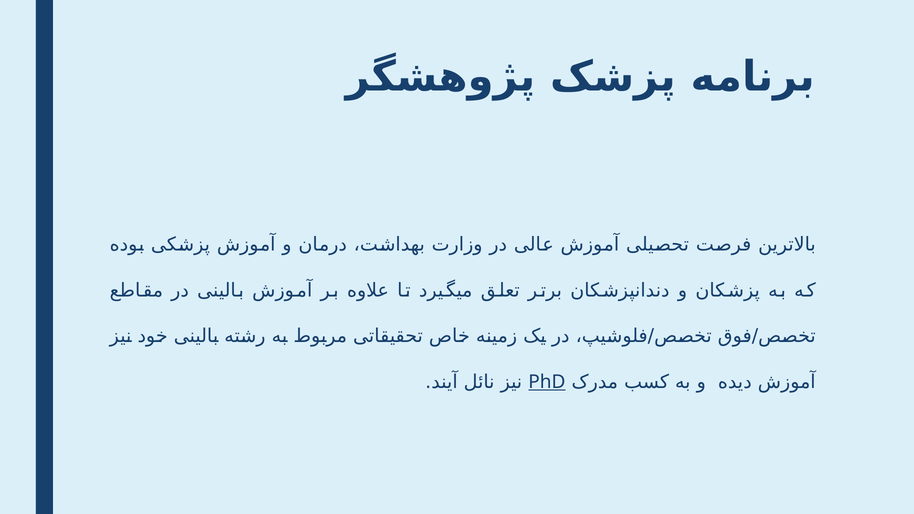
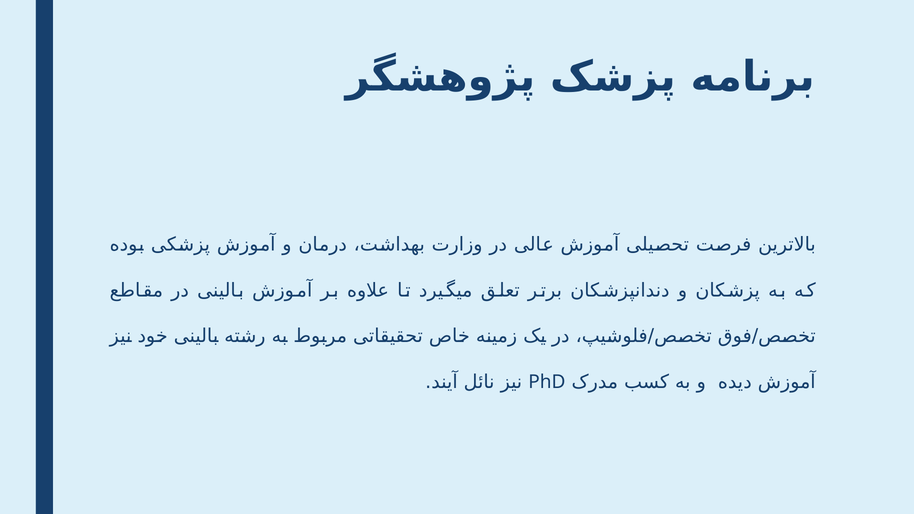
PhD underline: present -> none
